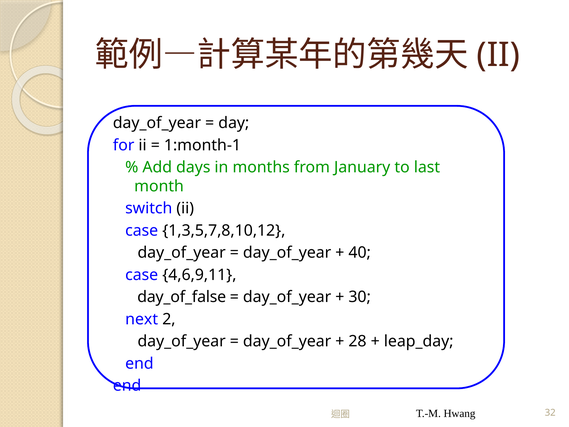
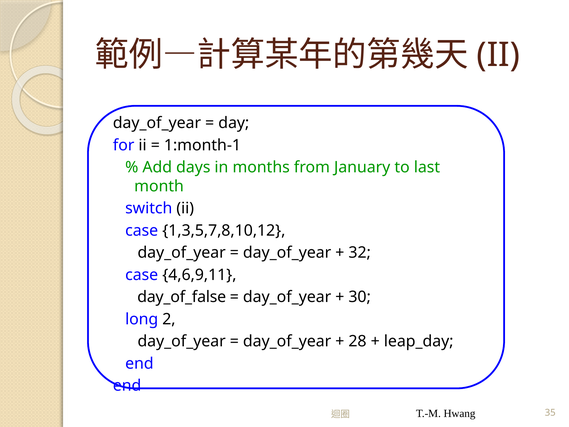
40: 40 -> 32
next: next -> long
32: 32 -> 35
